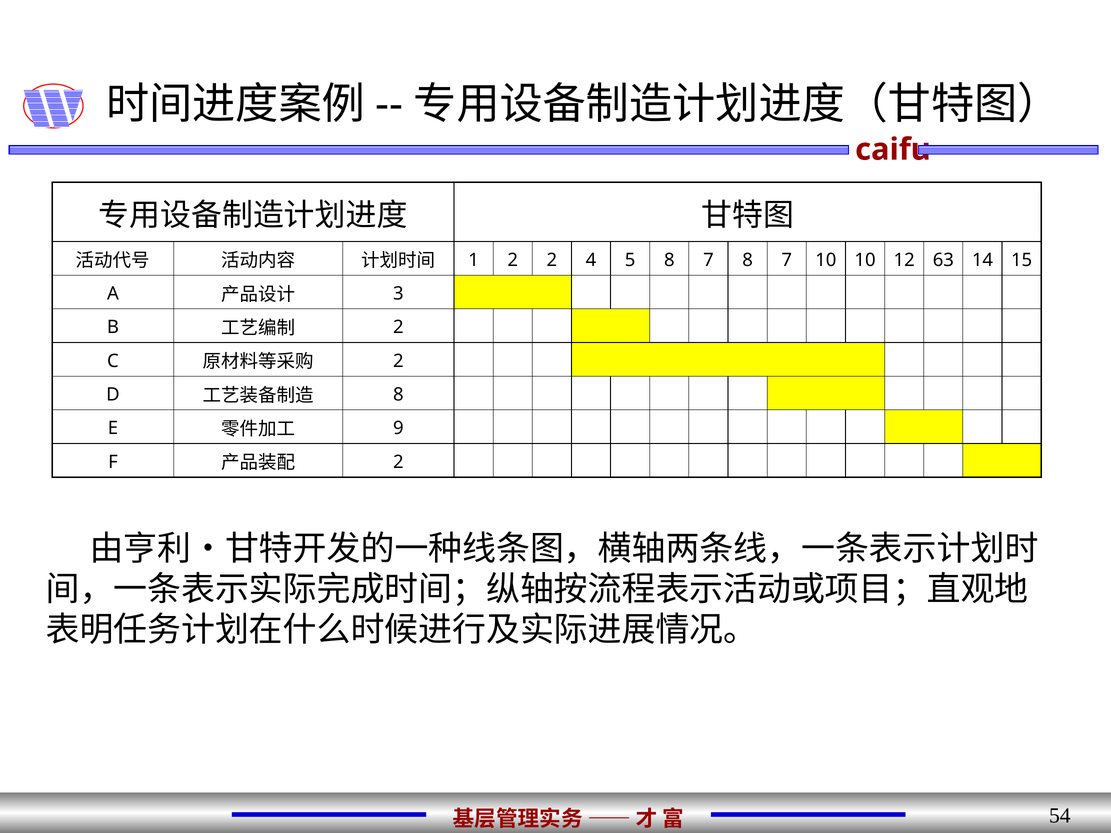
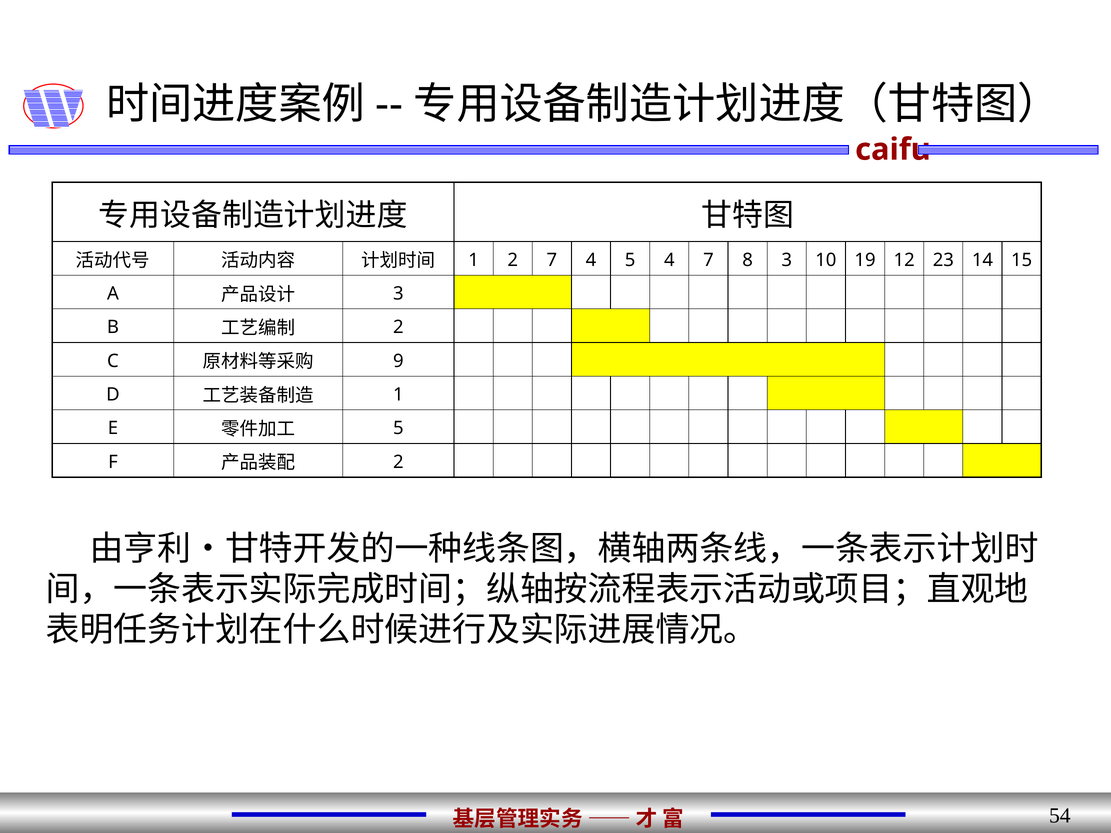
2 2: 2 -> 7
5 8: 8 -> 4
7 8 7: 7 -> 3
10 10: 10 -> 19
63: 63 -> 23
2 at (398, 361): 2 -> 9
8 at (398, 395): 8 -> 1
9 at (398, 428): 9 -> 5
